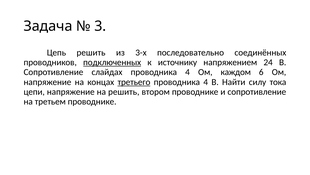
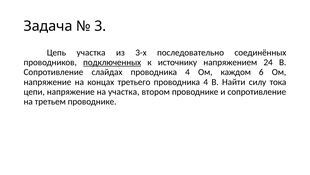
Цепь решить: решить -> участка
третьего underline: present -> none
на решить: решить -> участка
